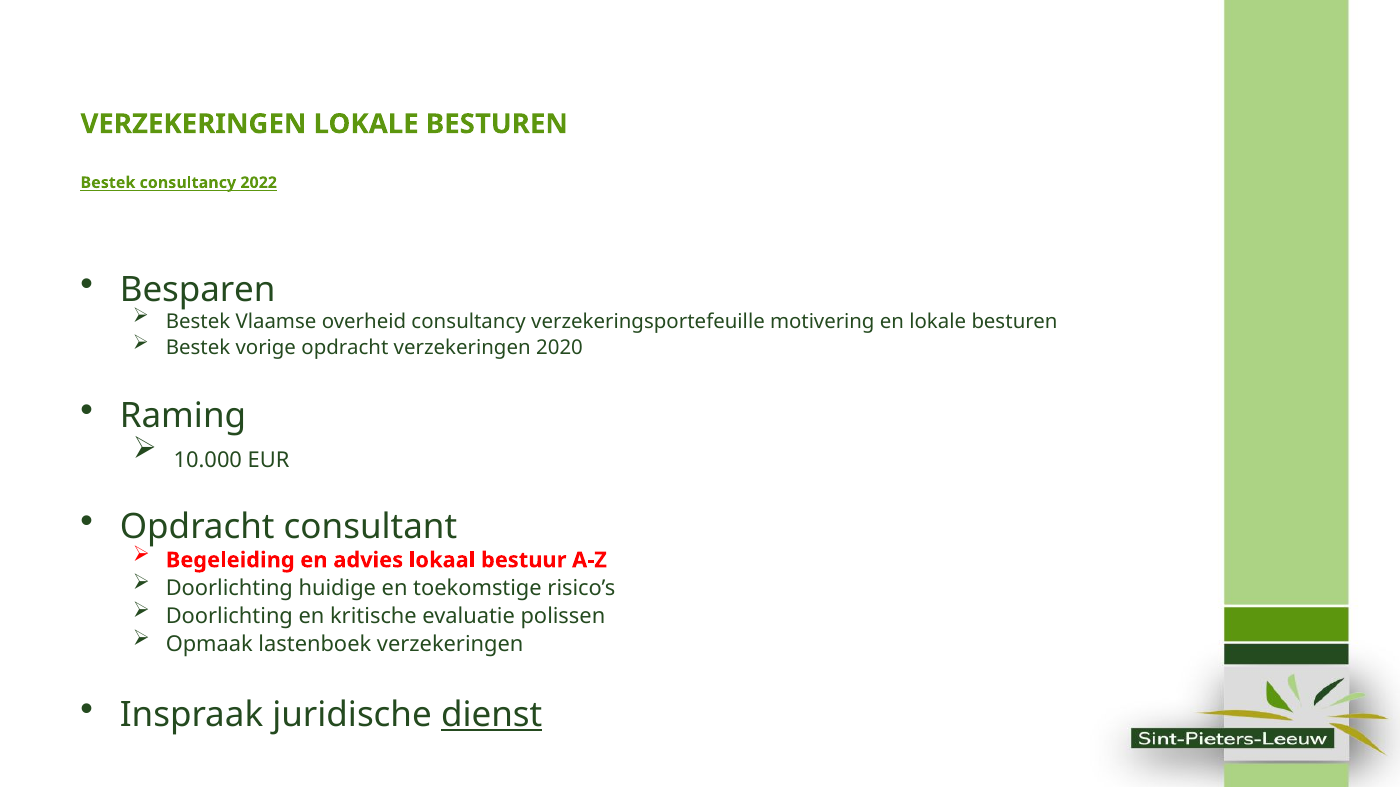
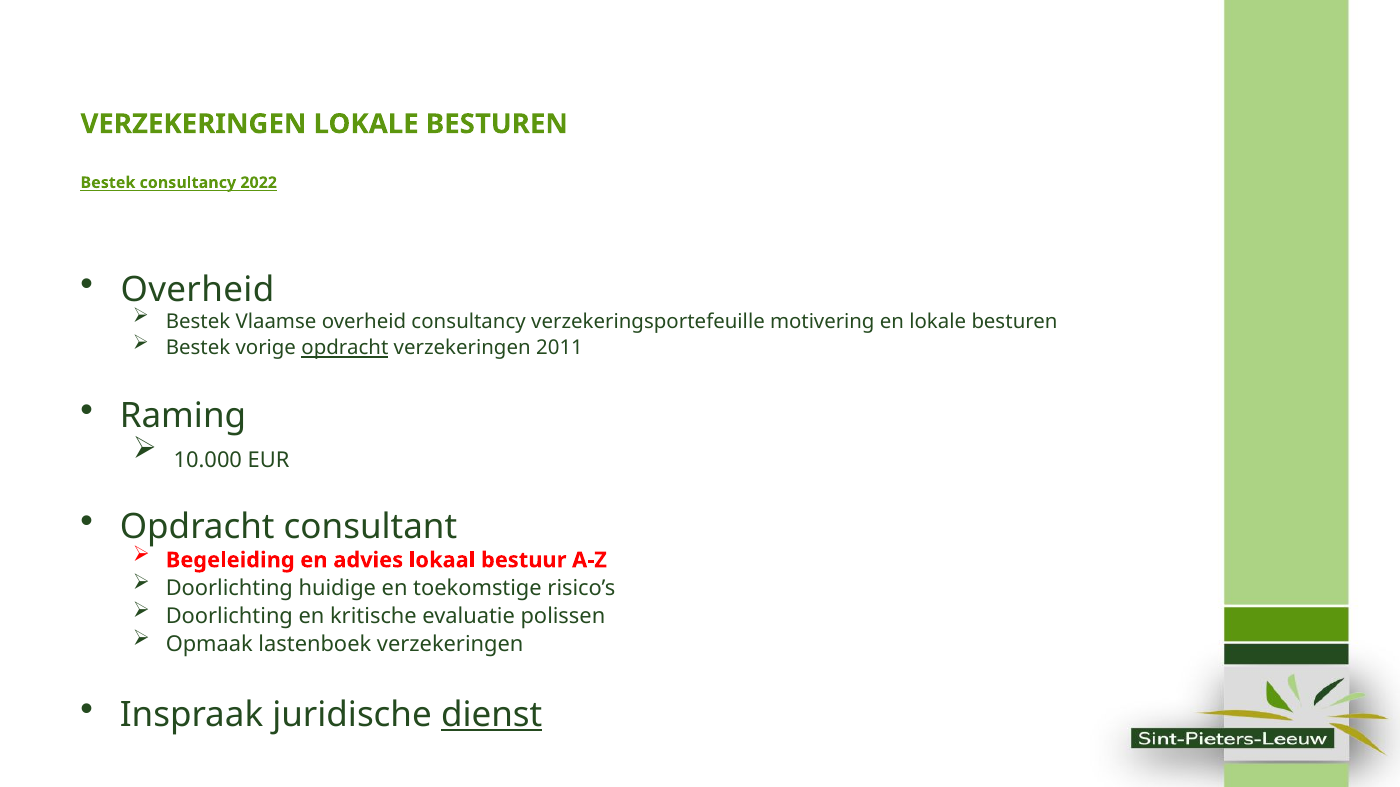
Besparen at (198, 290): Besparen -> Overheid
opdracht at (345, 348) underline: none -> present
2020: 2020 -> 2011
